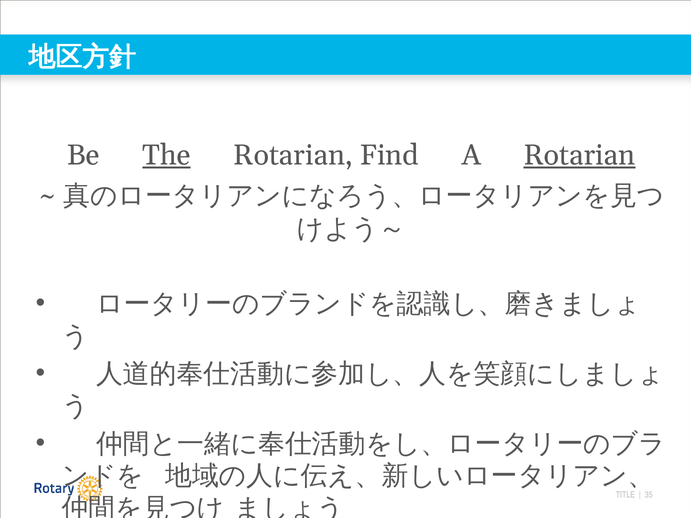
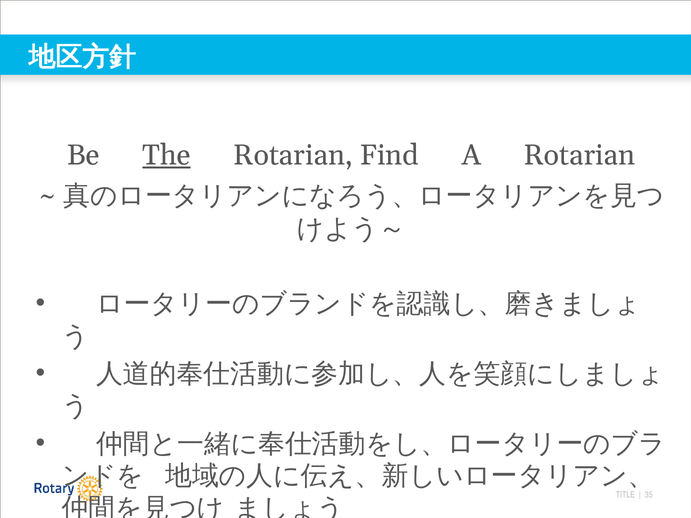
Rotarian at (579, 155) underline: present -> none
